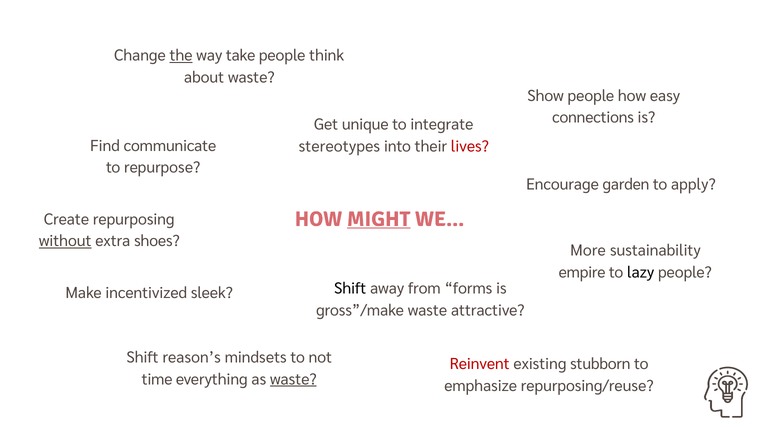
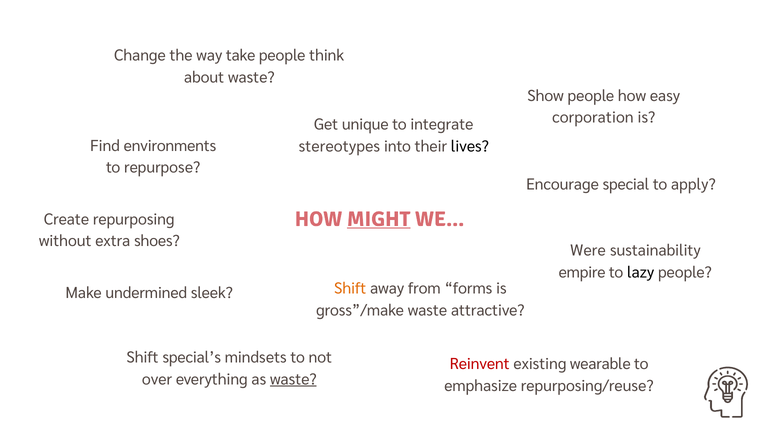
the underline: present -> none
connections: connections -> corporation
communicate: communicate -> environments
lives colour: red -> black
garden: garden -> special
without underline: present -> none
More: More -> Were
Shift at (350, 289) colour: black -> orange
incentivized: incentivized -> undermined
reason’s: reason’s -> special’s
stubborn: stubborn -> wearable
time: time -> over
